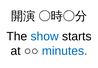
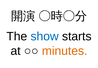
minutes colour: blue -> orange
